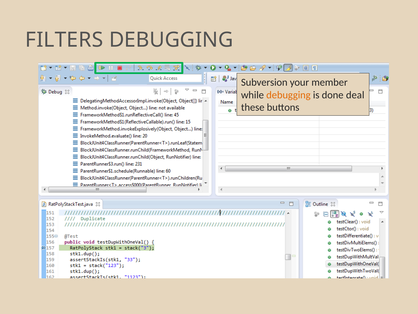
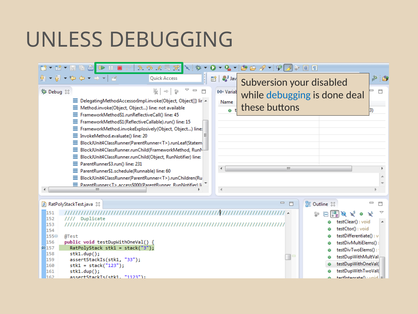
FILTERS: FILTERS -> UNLESS
member: member -> disabled
debugging at (288, 95) colour: orange -> blue
